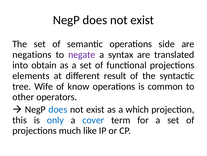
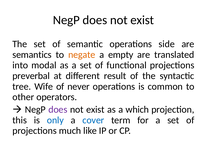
negations: negations -> semantics
negate colour: purple -> orange
syntax: syntax -> empty
obtain: obtain -> modal
elements: elements -> preverbal
know: know -> never
does at (58, 109) colour: blue -> purple
